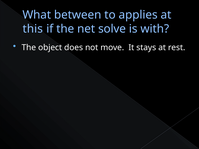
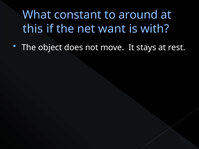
between: between -> constant
applies: applies -> around
solve: solve -> want
